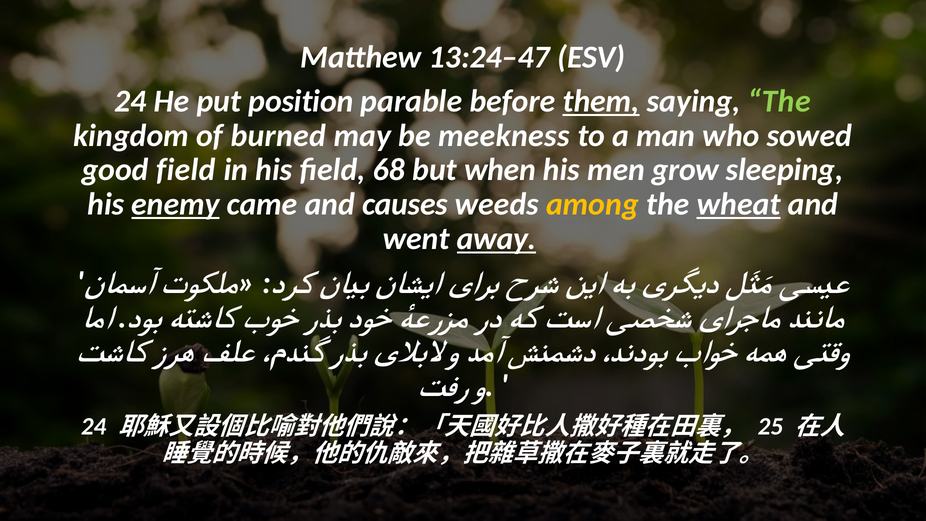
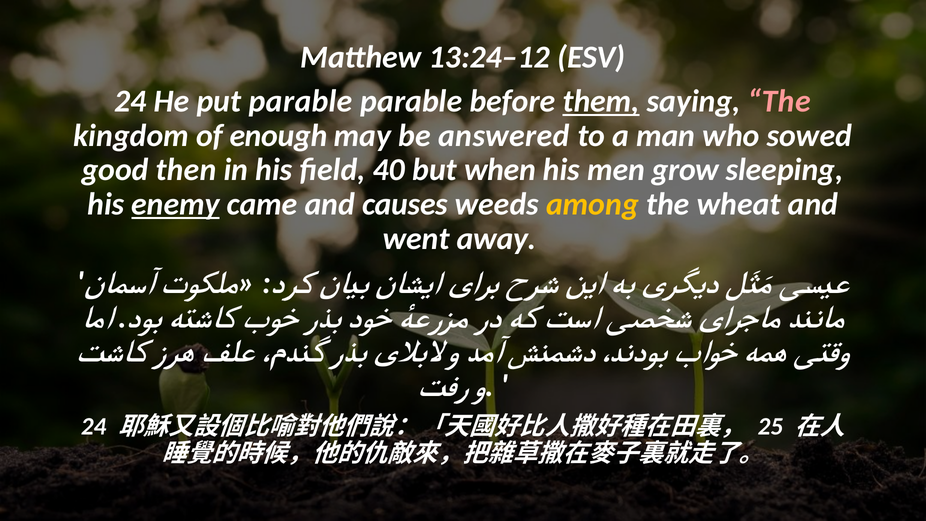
13:24–47: 13:24–47 -> 13:24–12
put position: position -> parable
The at (779, 101) colour: light green -> pink
burned: burned -> enough
meekness: meekness -> answered
good field: field -> then
68: 68 -> 40
wheat underline: present -> none
away underline: present -> none
